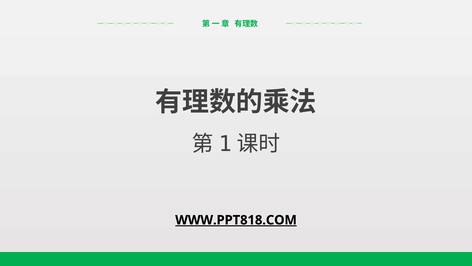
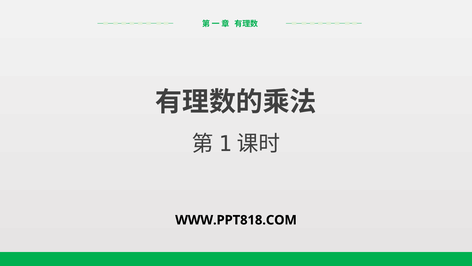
WWW.PPT818.COM underline: present -> none
